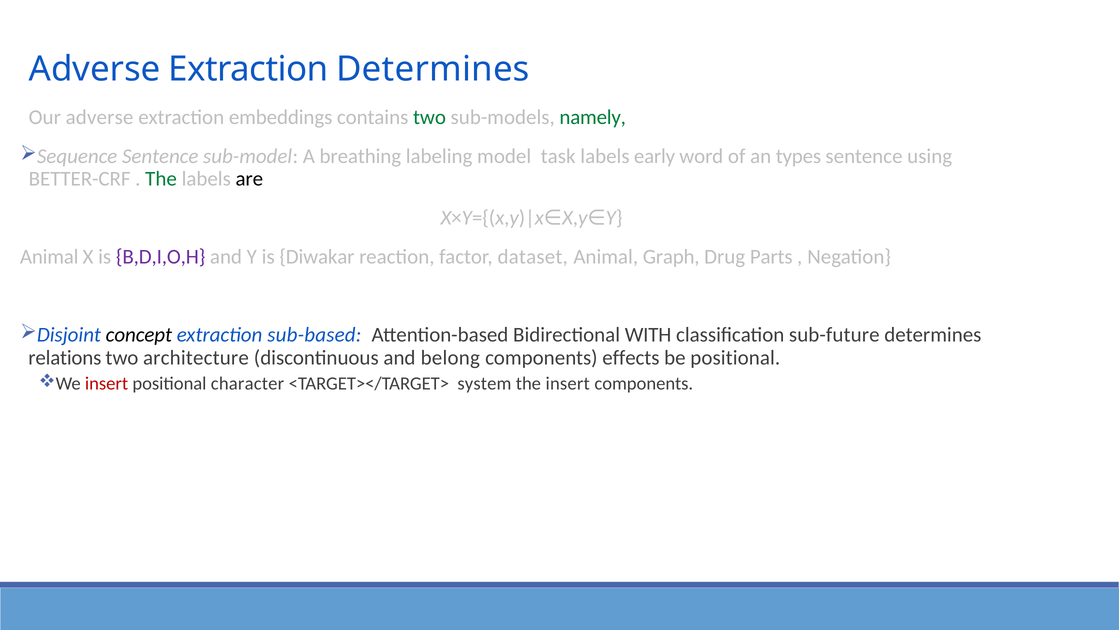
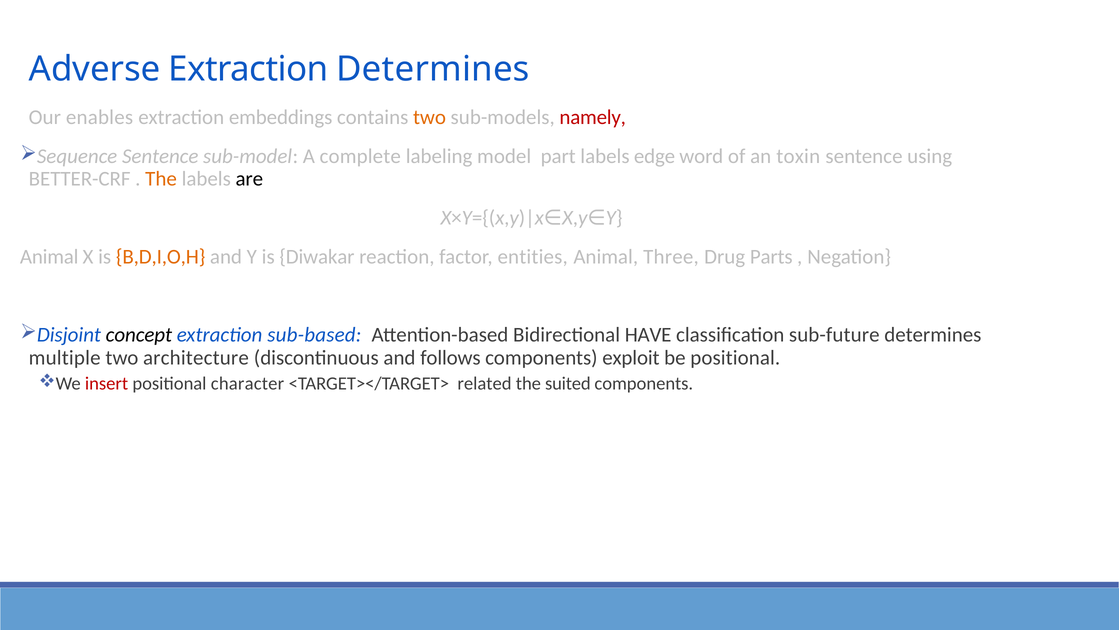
Our adverse: adverse -> enables
two at (429, 117) colour: green -> orange
namely colour: green -> red
breathing: breathing -> complete
task: task -> part
early: early -> edge
types: types -> toxin
The at (161, 179) colour: green -> orange
B,D,I,O,H colour: purple -> orange
dataset: dataset -> entities
Graph: Graph -> Three
WITH: WITH -> HAVE
relations: relations -> multiple
belong: belong -> follows
effects: effects -> exploit
system: system -> related
the insert: insert -> suited
